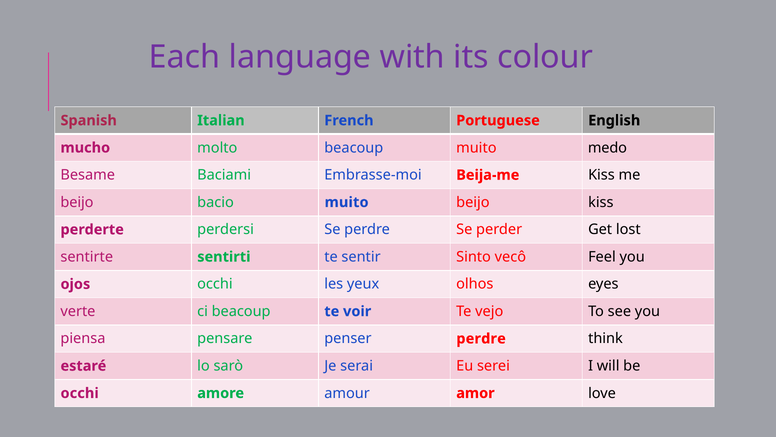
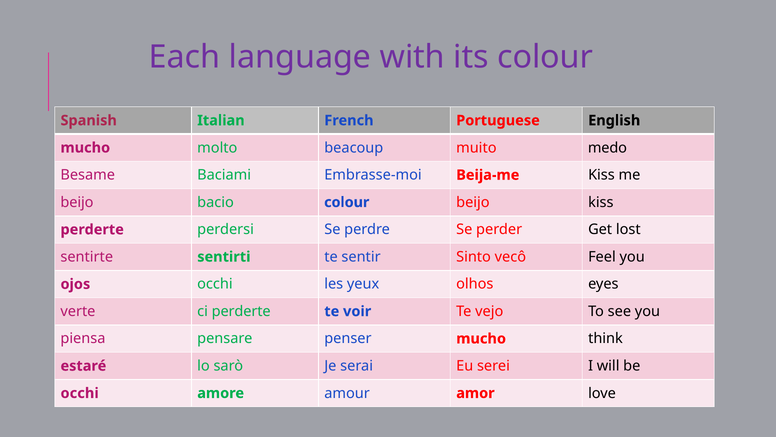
bacio muito: muito -> colour
ci beacoup: beacoup -> perderte
penser perdre: perdre -> mucho
